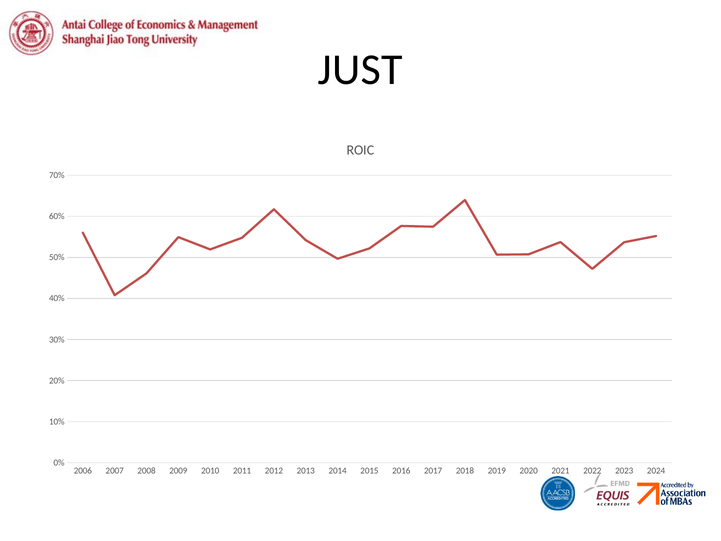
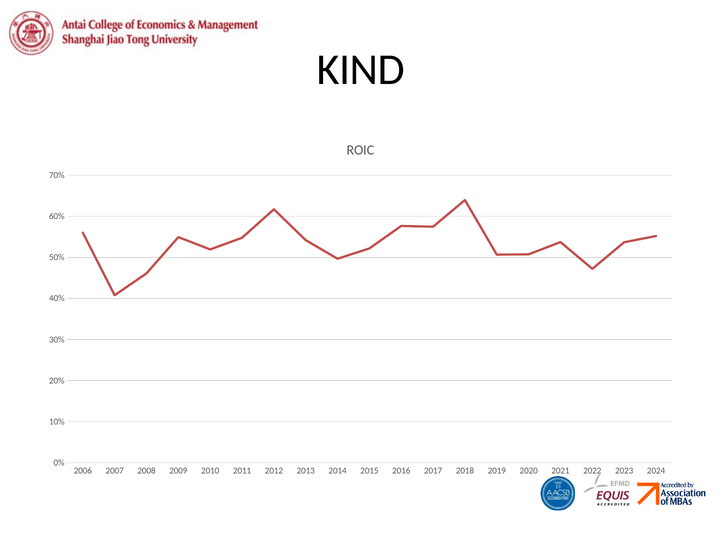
JUST: JUST -> KIND
